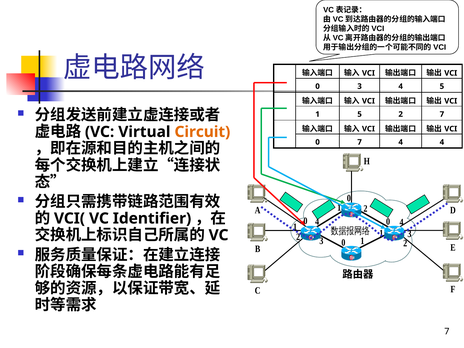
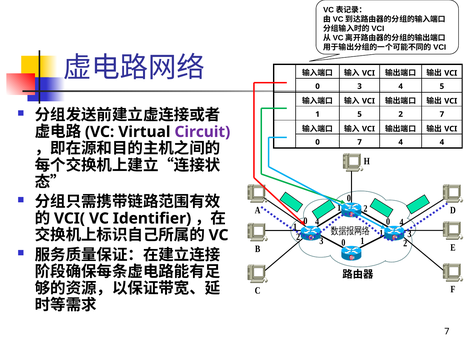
Circuit colour: orange -> purple
